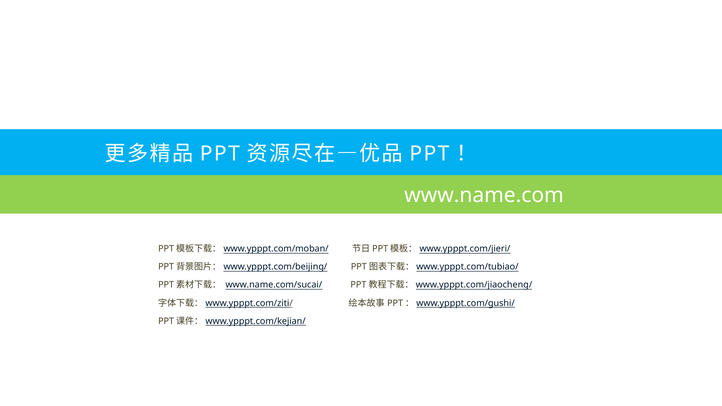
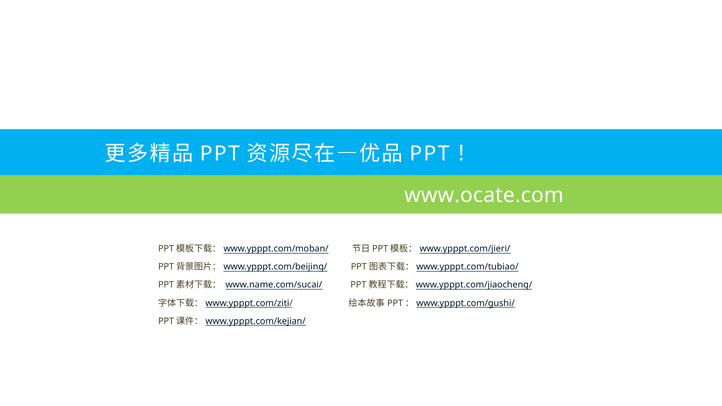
www.name.com: www.name.com -> www.ocate.com
